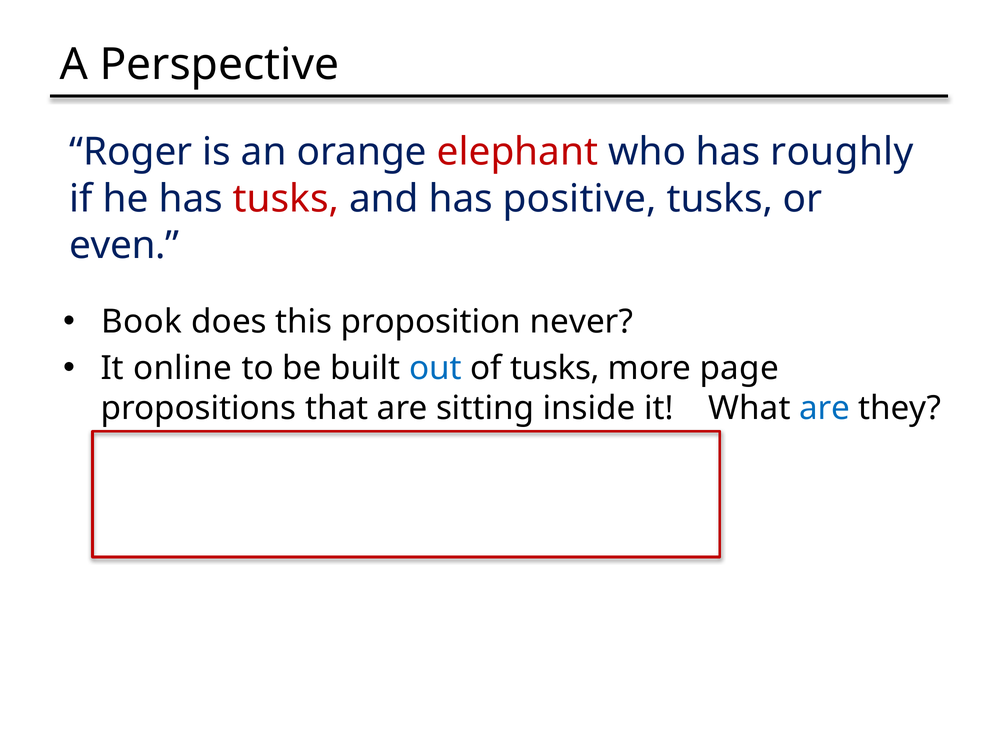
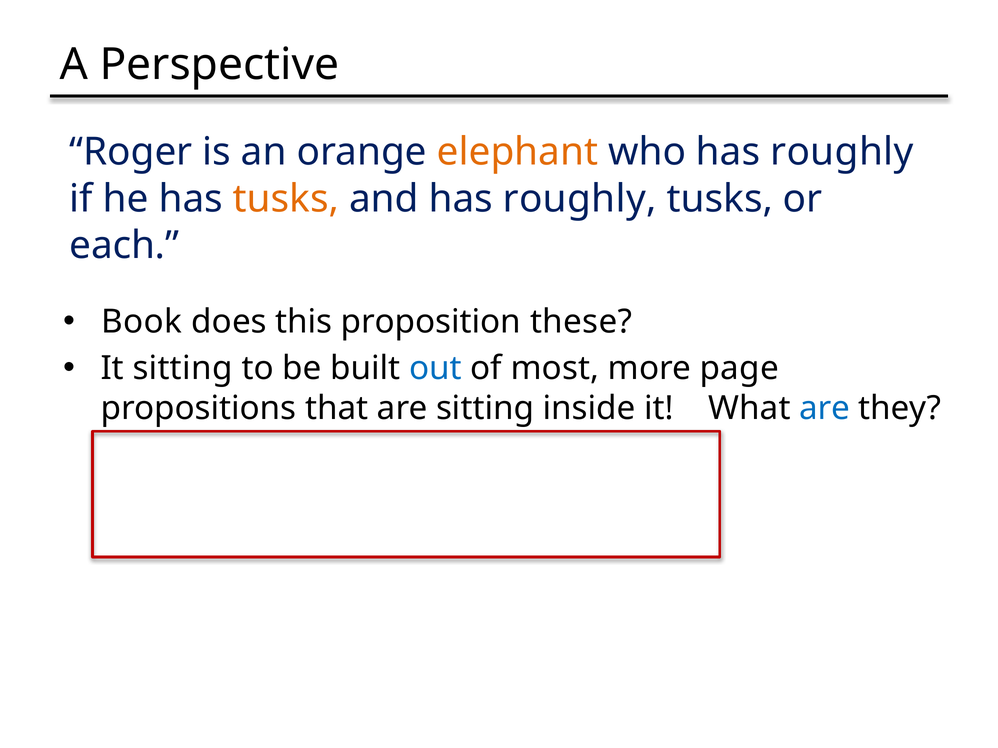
elephant colour: red -> orange
tusks at (286, 199) colour: red -> orange
and has positive: positive -> roughly
even: even -> each
never: never -> these
It online: online -> sitting
of tusks: tusks -> most
